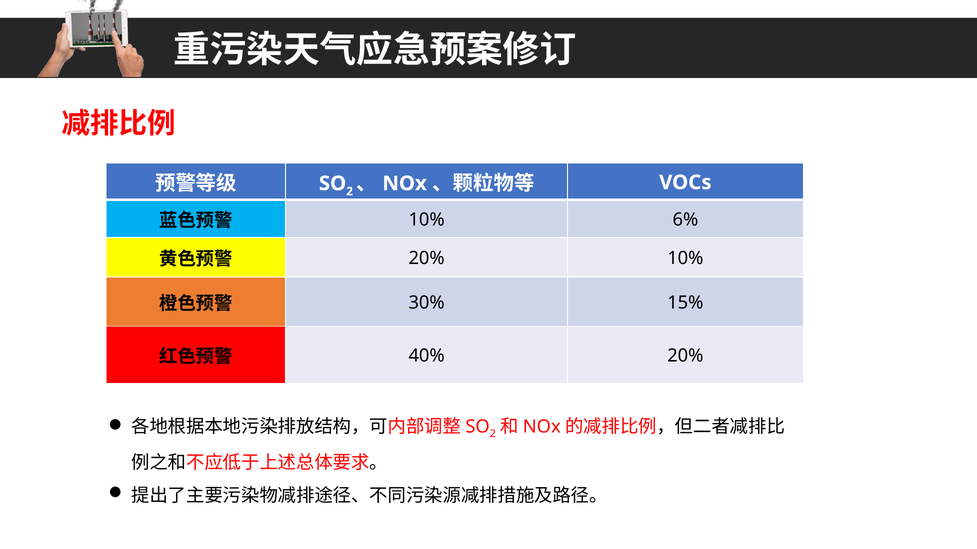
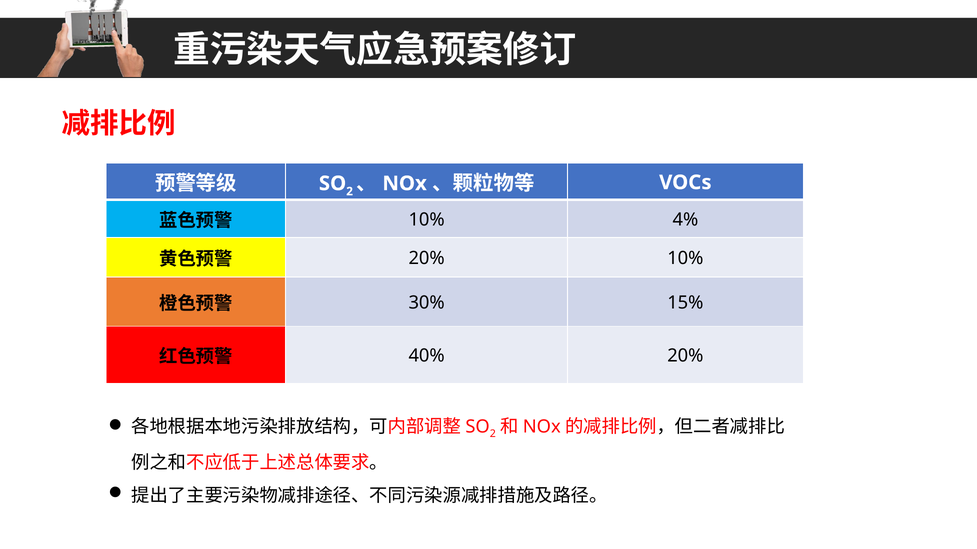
6%: 6% -> 4%
